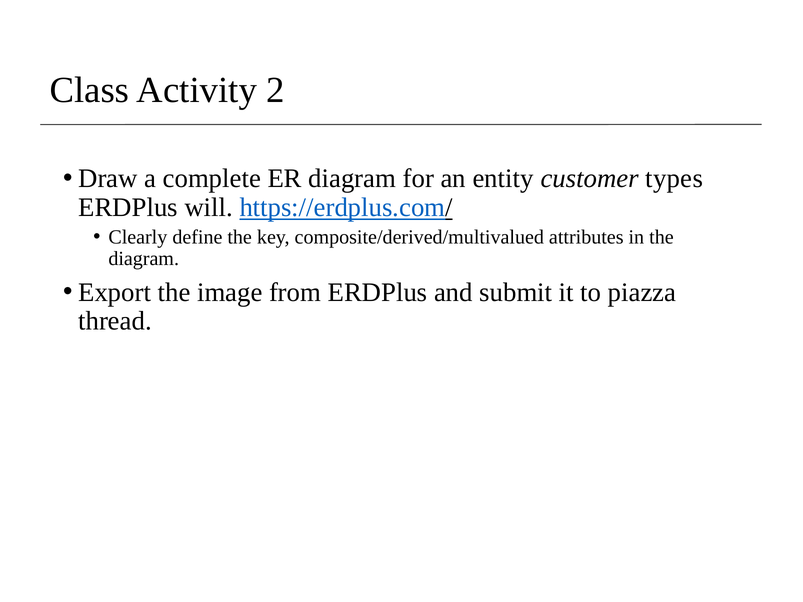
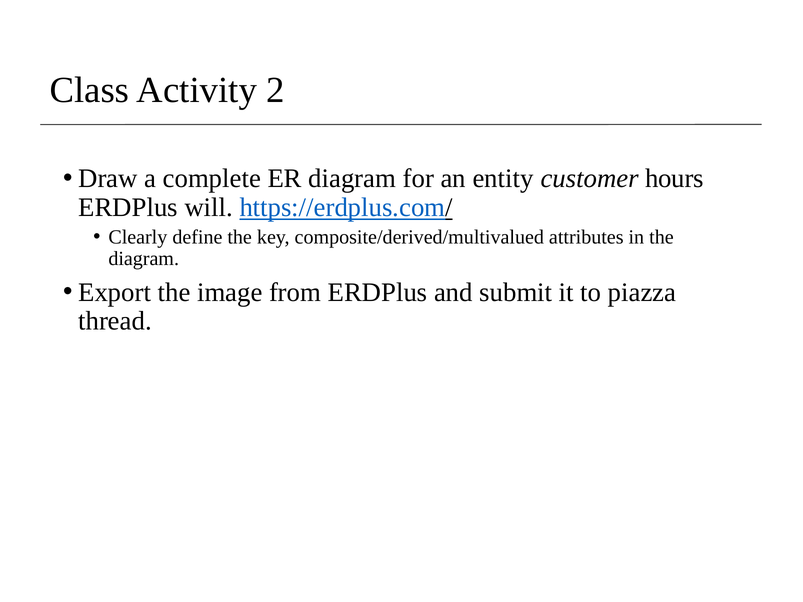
types: types -> hours
